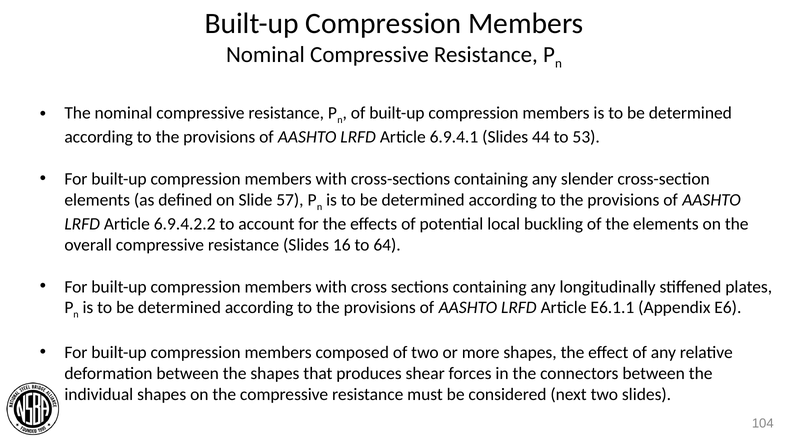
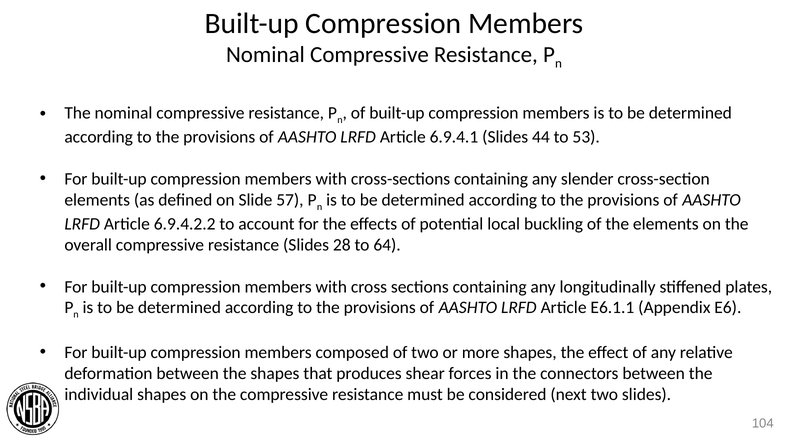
16: 16 -> 28
